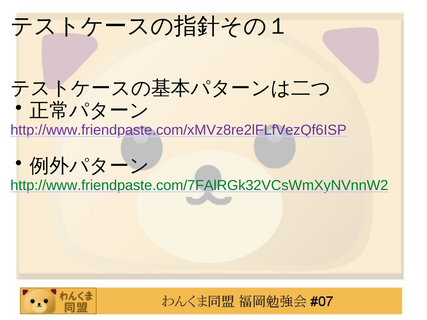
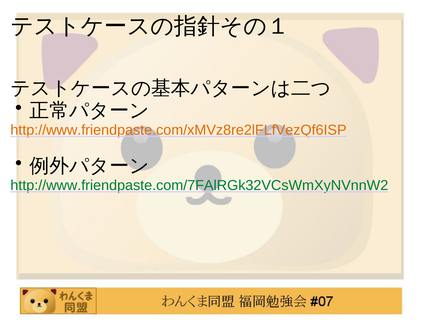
http://www.friendpaste.com/xMVz8re2lFLfVezQf6ISP colour: purple -> orange
